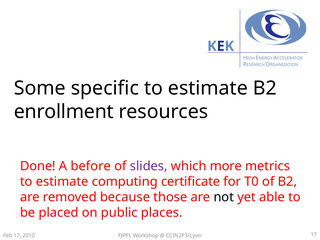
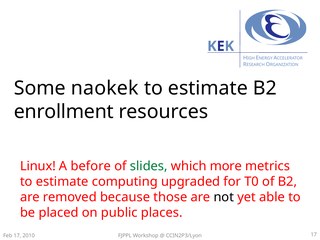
specific: specific -> naokek
Done: Done -> Linux
slides colour: purple -> green
certificate: certificate -> upgraded
